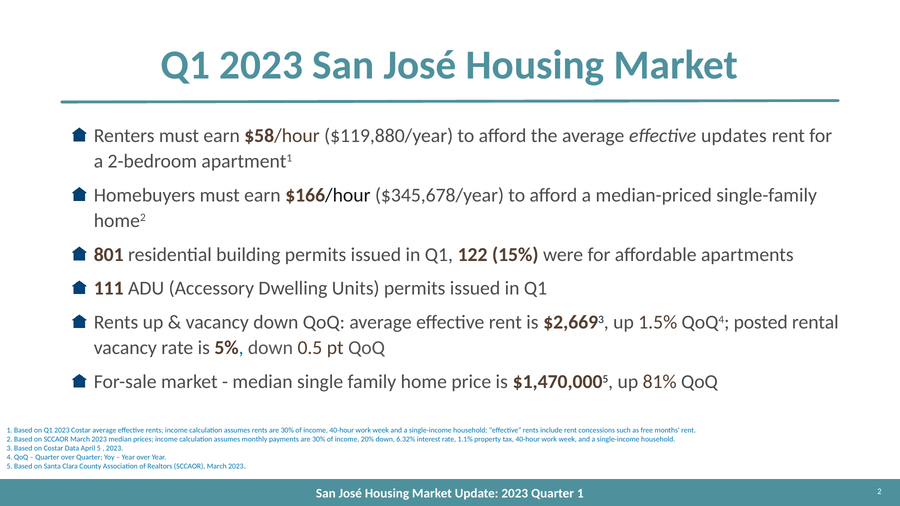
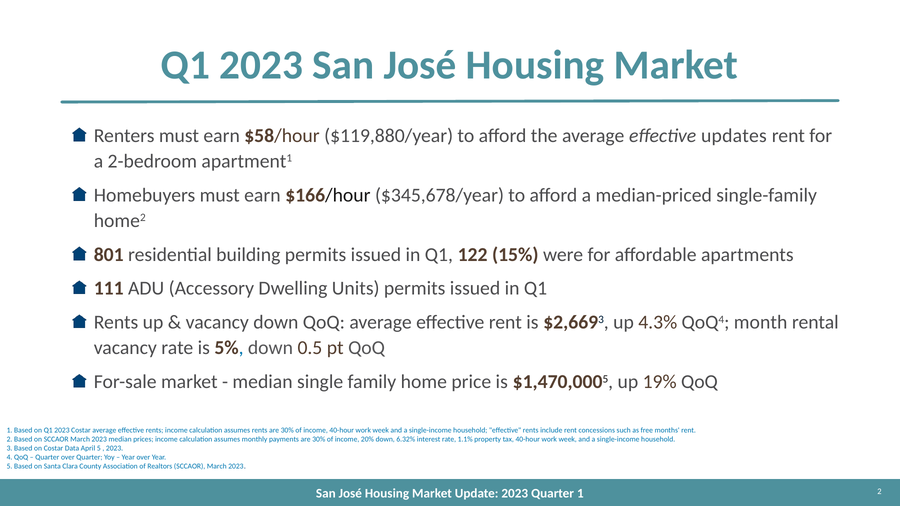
1.5%: 1.5% -> 4.3%
posted: posted -> month
81%: 81% -> 19%
